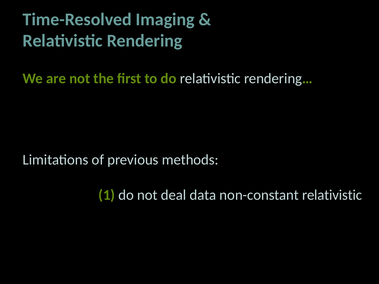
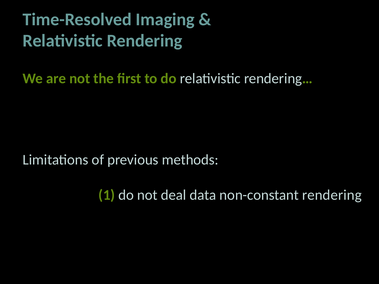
non-constant relativistic: relativistic -> rendering
